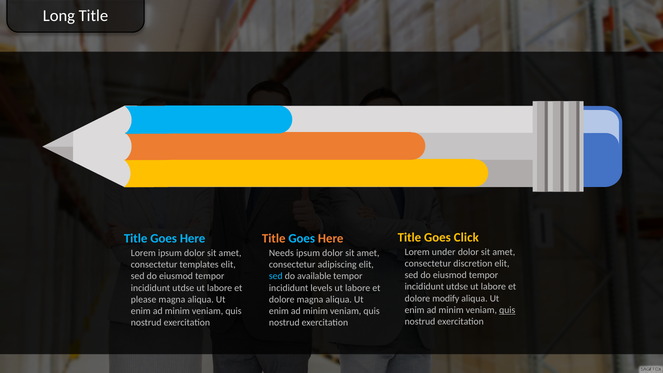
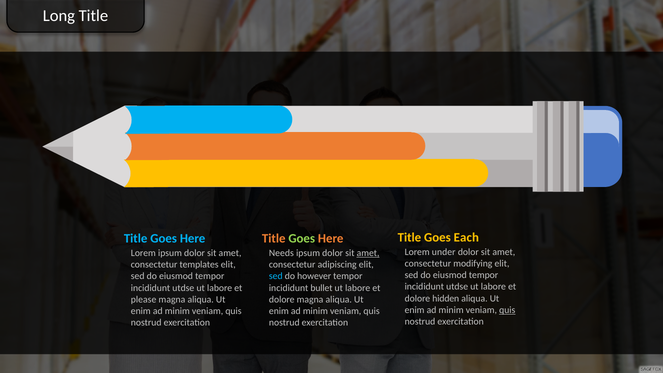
Click: Click -> Each
Goes at (302, 239) colour: light blue -> light green
amet at (368, 253) underline: none -> present
discretion: discretion -> modifying
available: available -> however
levels: levels -> bullet
modify: modify -> hidden
